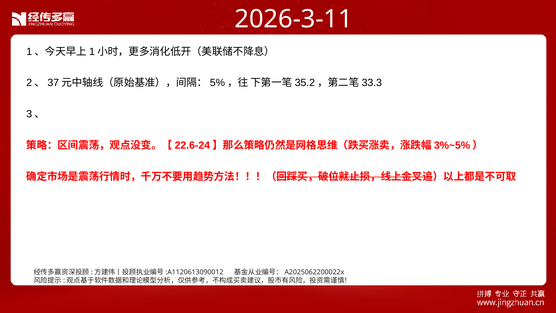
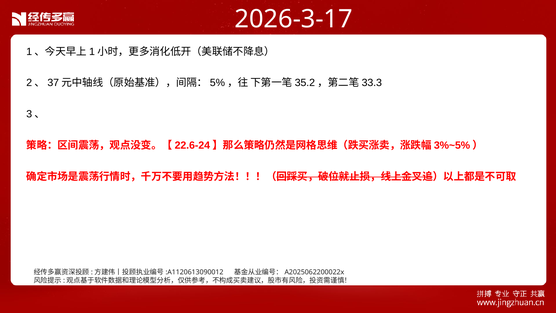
2026-3-11: 2026-3-11 -> 2026-3-17
